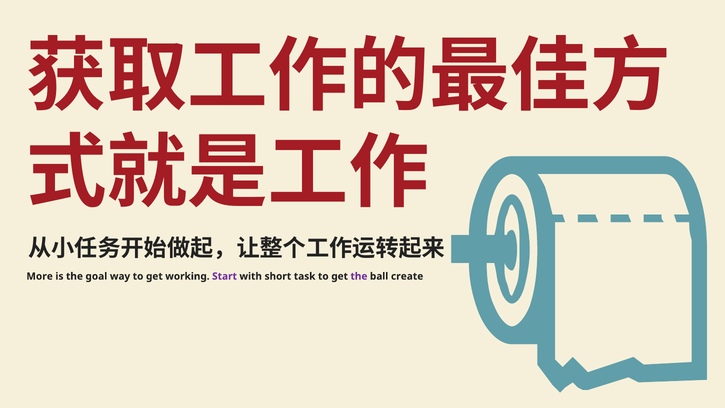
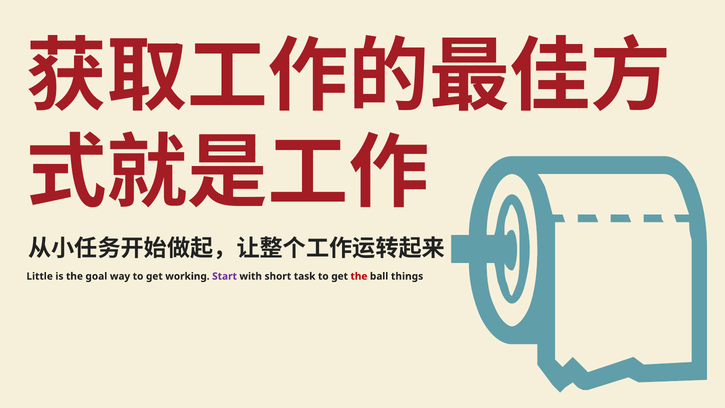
More: More -> Little
the at (359, 276) colour: purple -> red
create: create -> things
